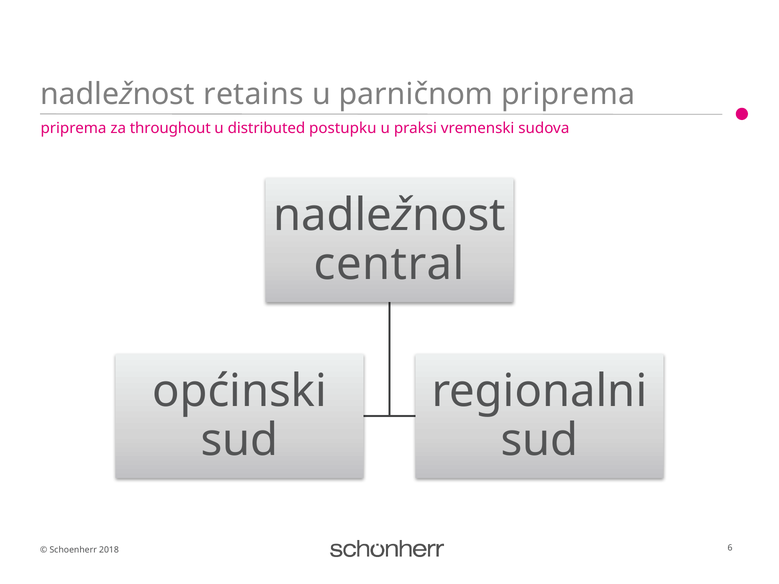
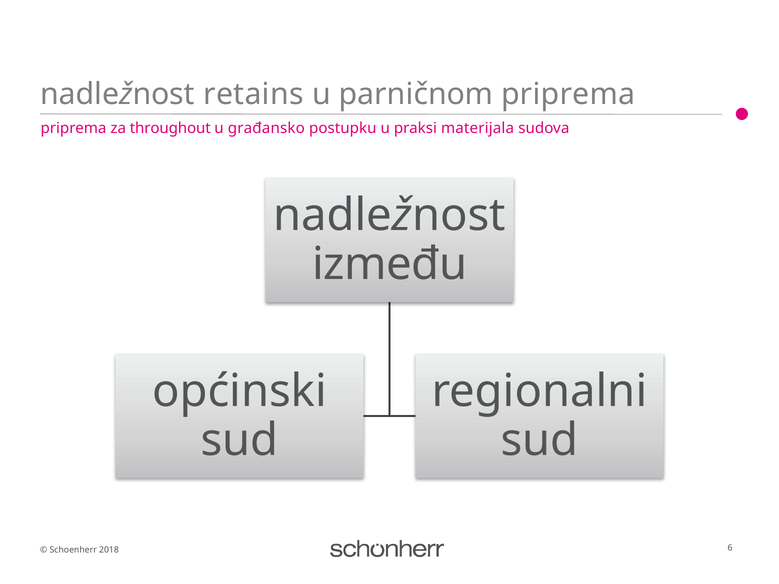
distributed: distributed -> građansko
vremenski: vremenski -> materijala
central: central -> između
